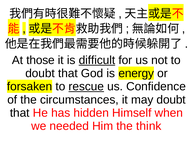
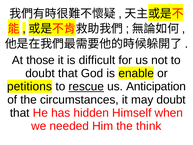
difficult underline: present -> none
energy: energy -> enable
forsaken: forsaken -> petitions
Confidence: Confidence -> Anticipation
